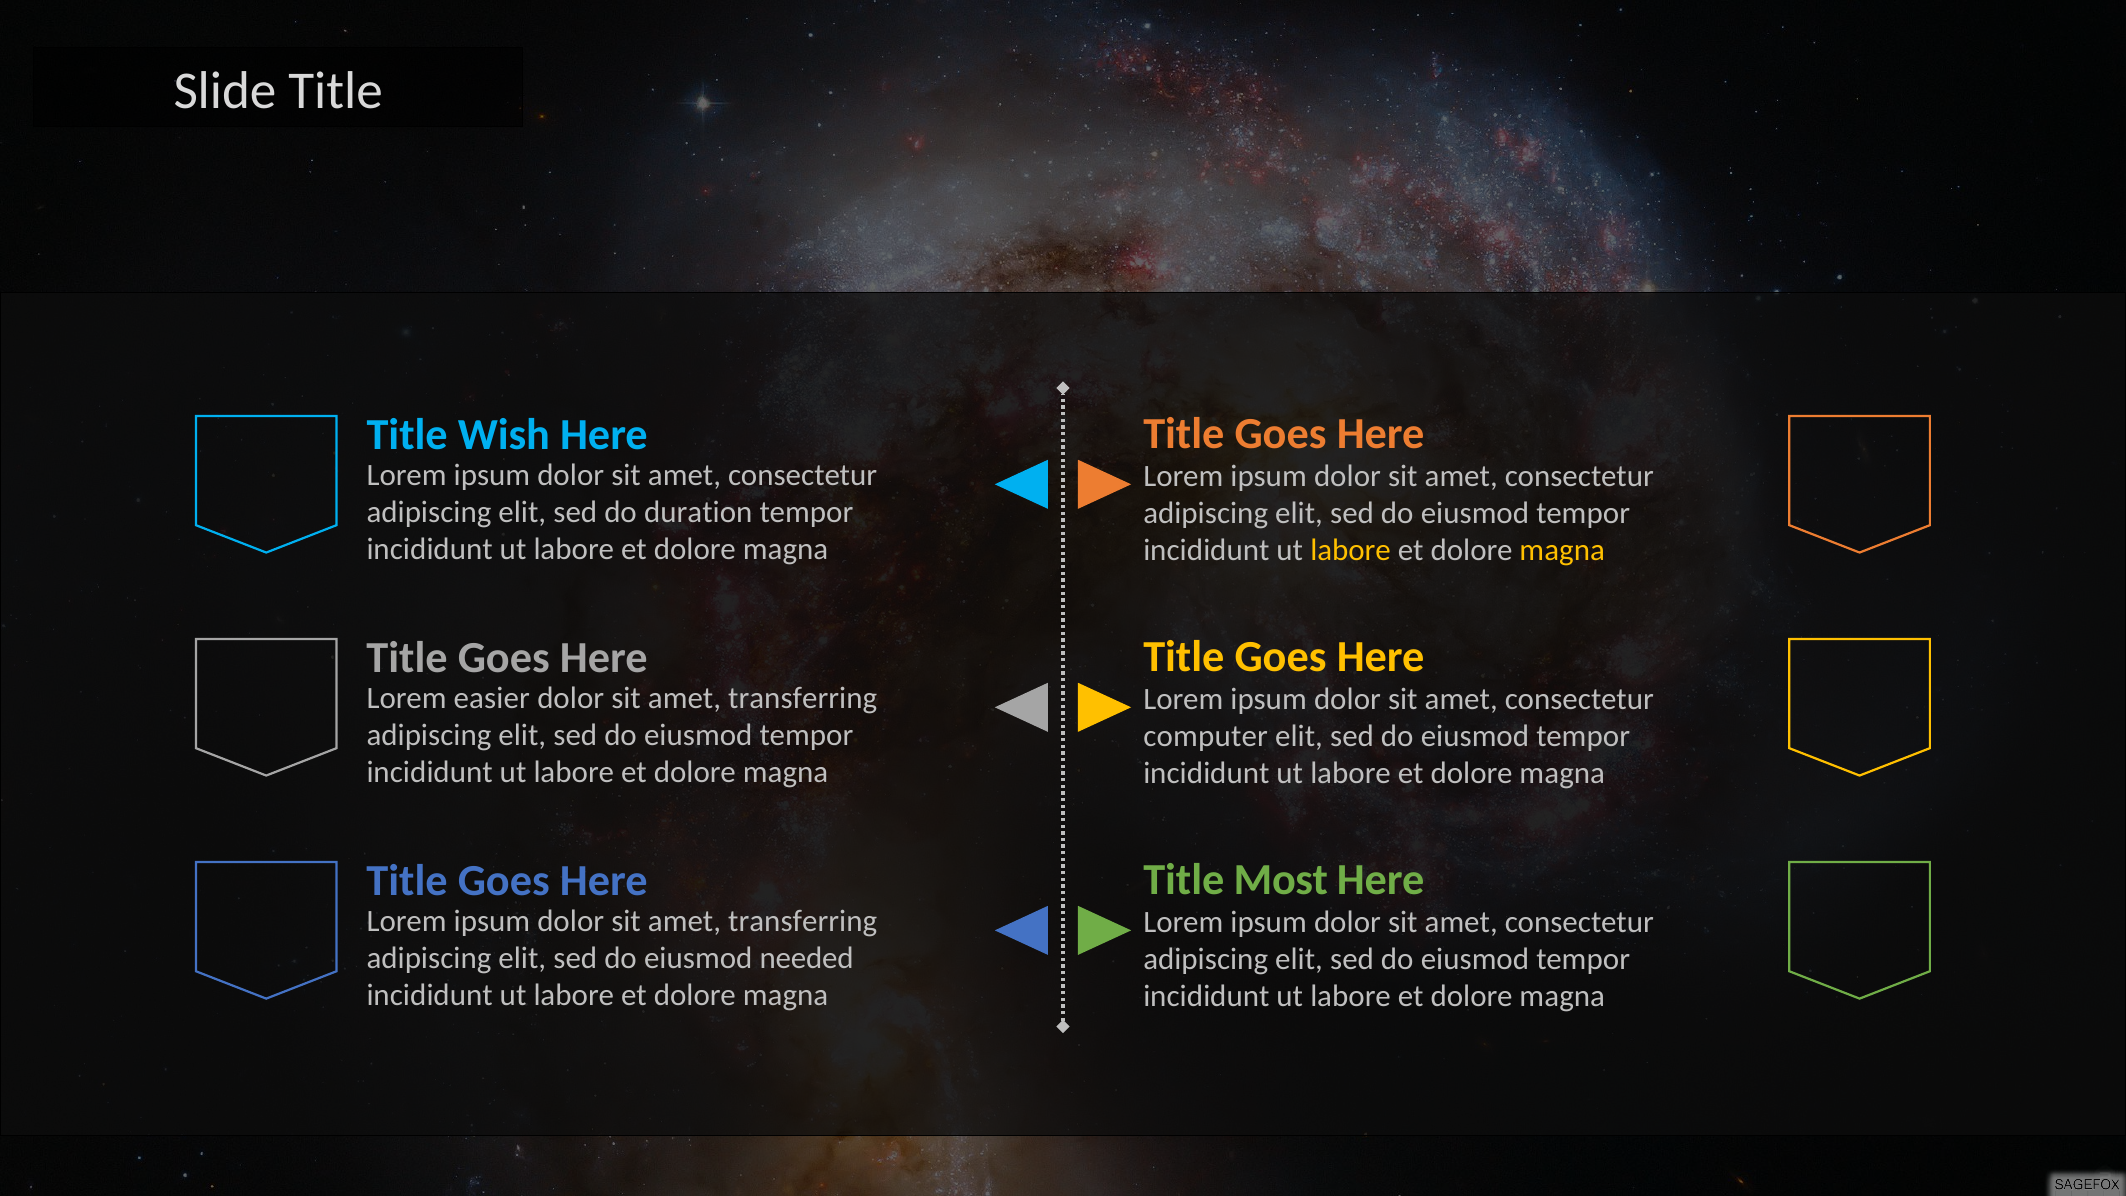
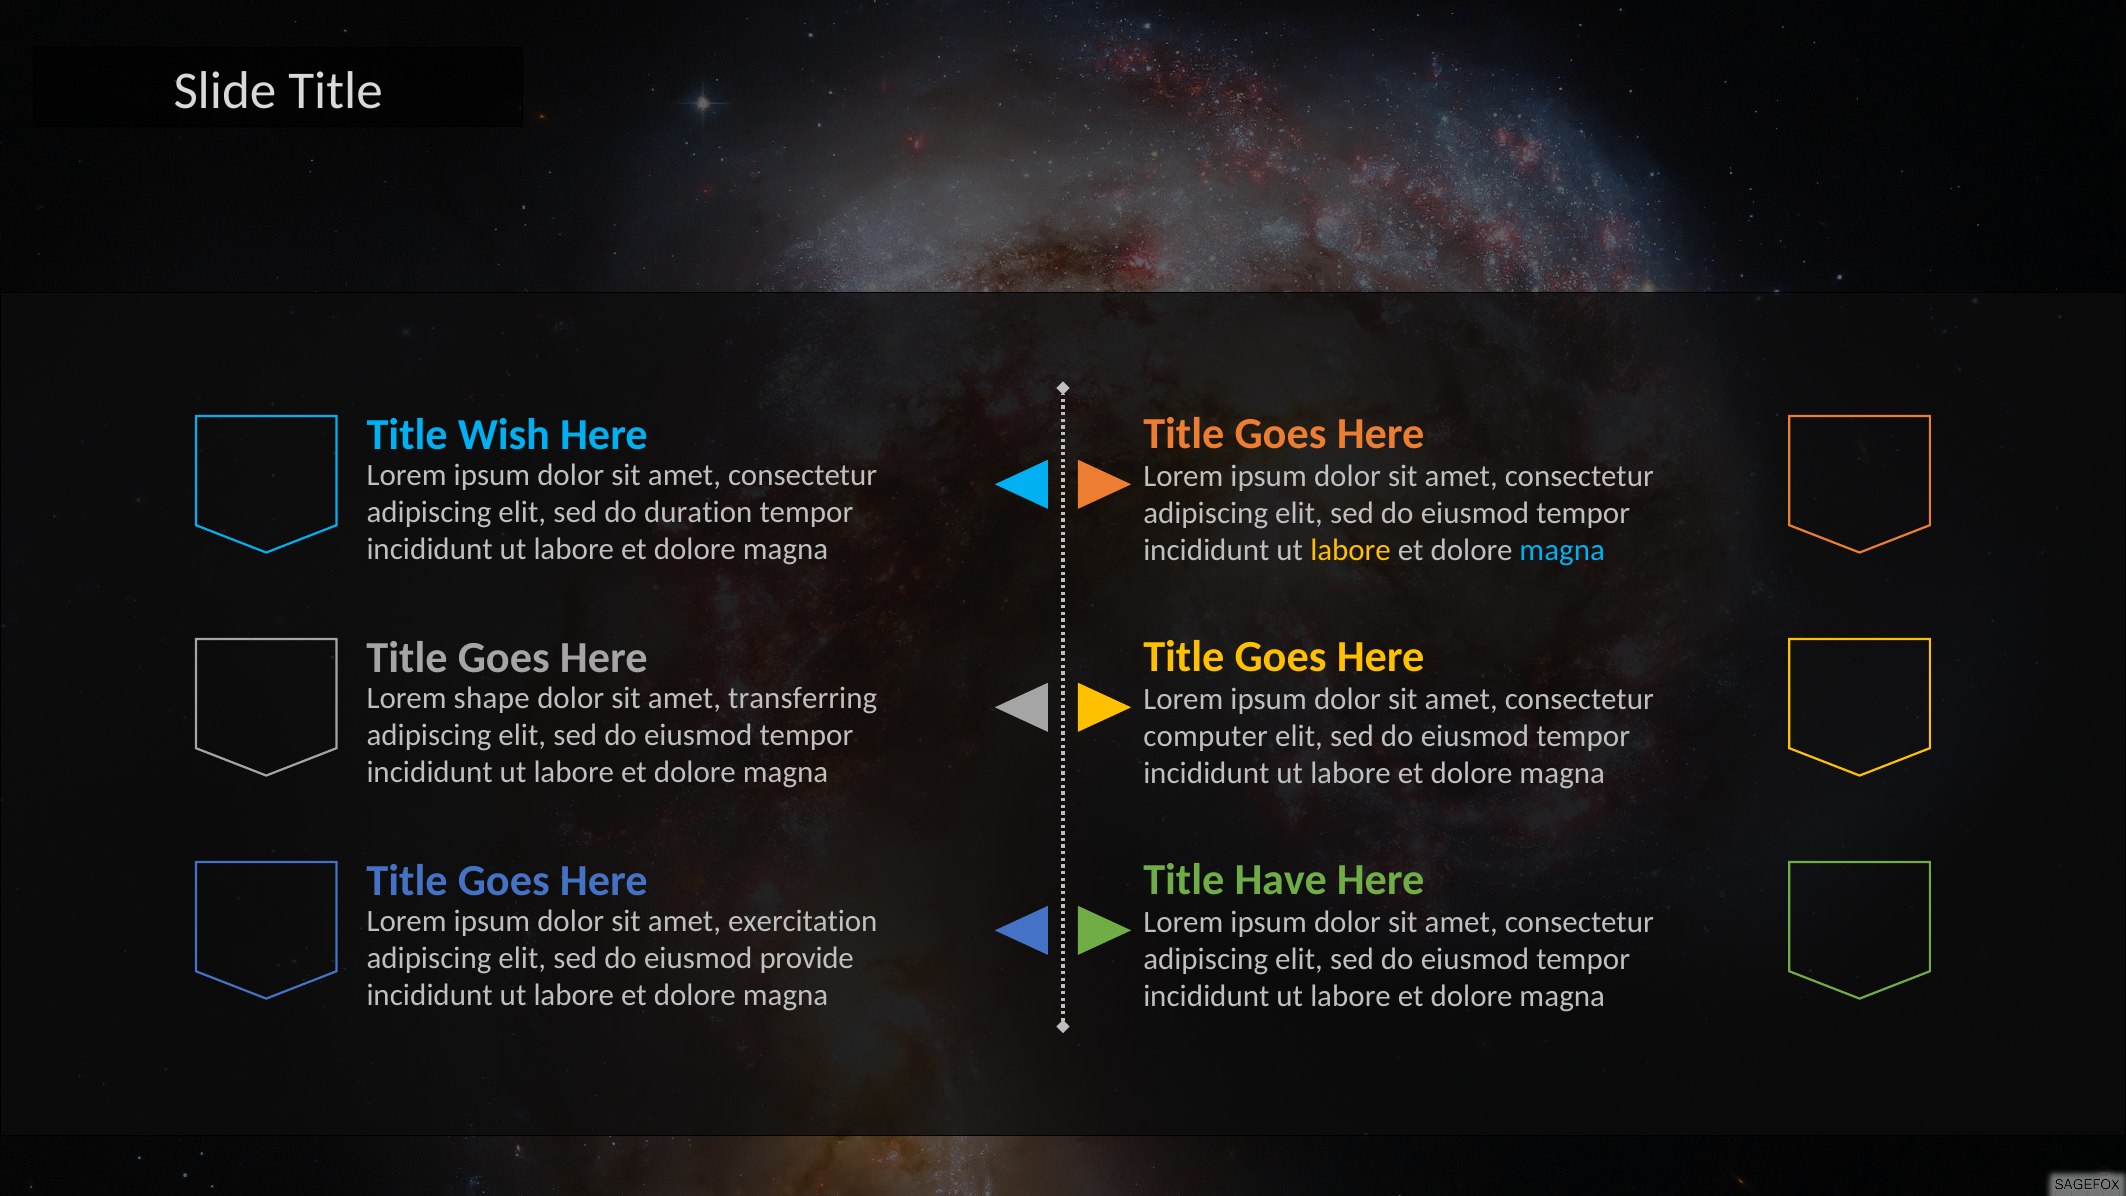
magna at (1562, 550) colour: yellow -> light blue
easier: easier -> shape
Most: Most -> Have
transferring at (803, 921): transferring -> exercitation
needed: needed -> provide
